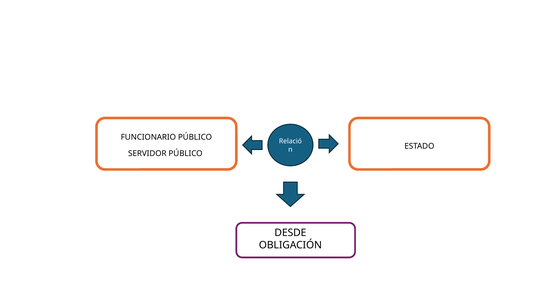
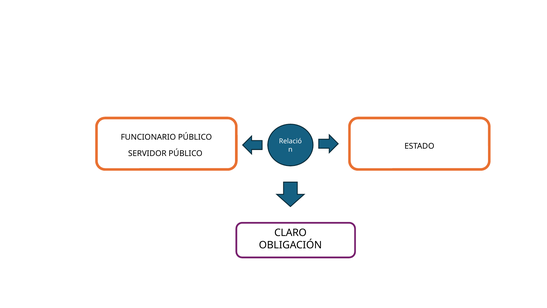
DESDE: DESDE -> CLARO
